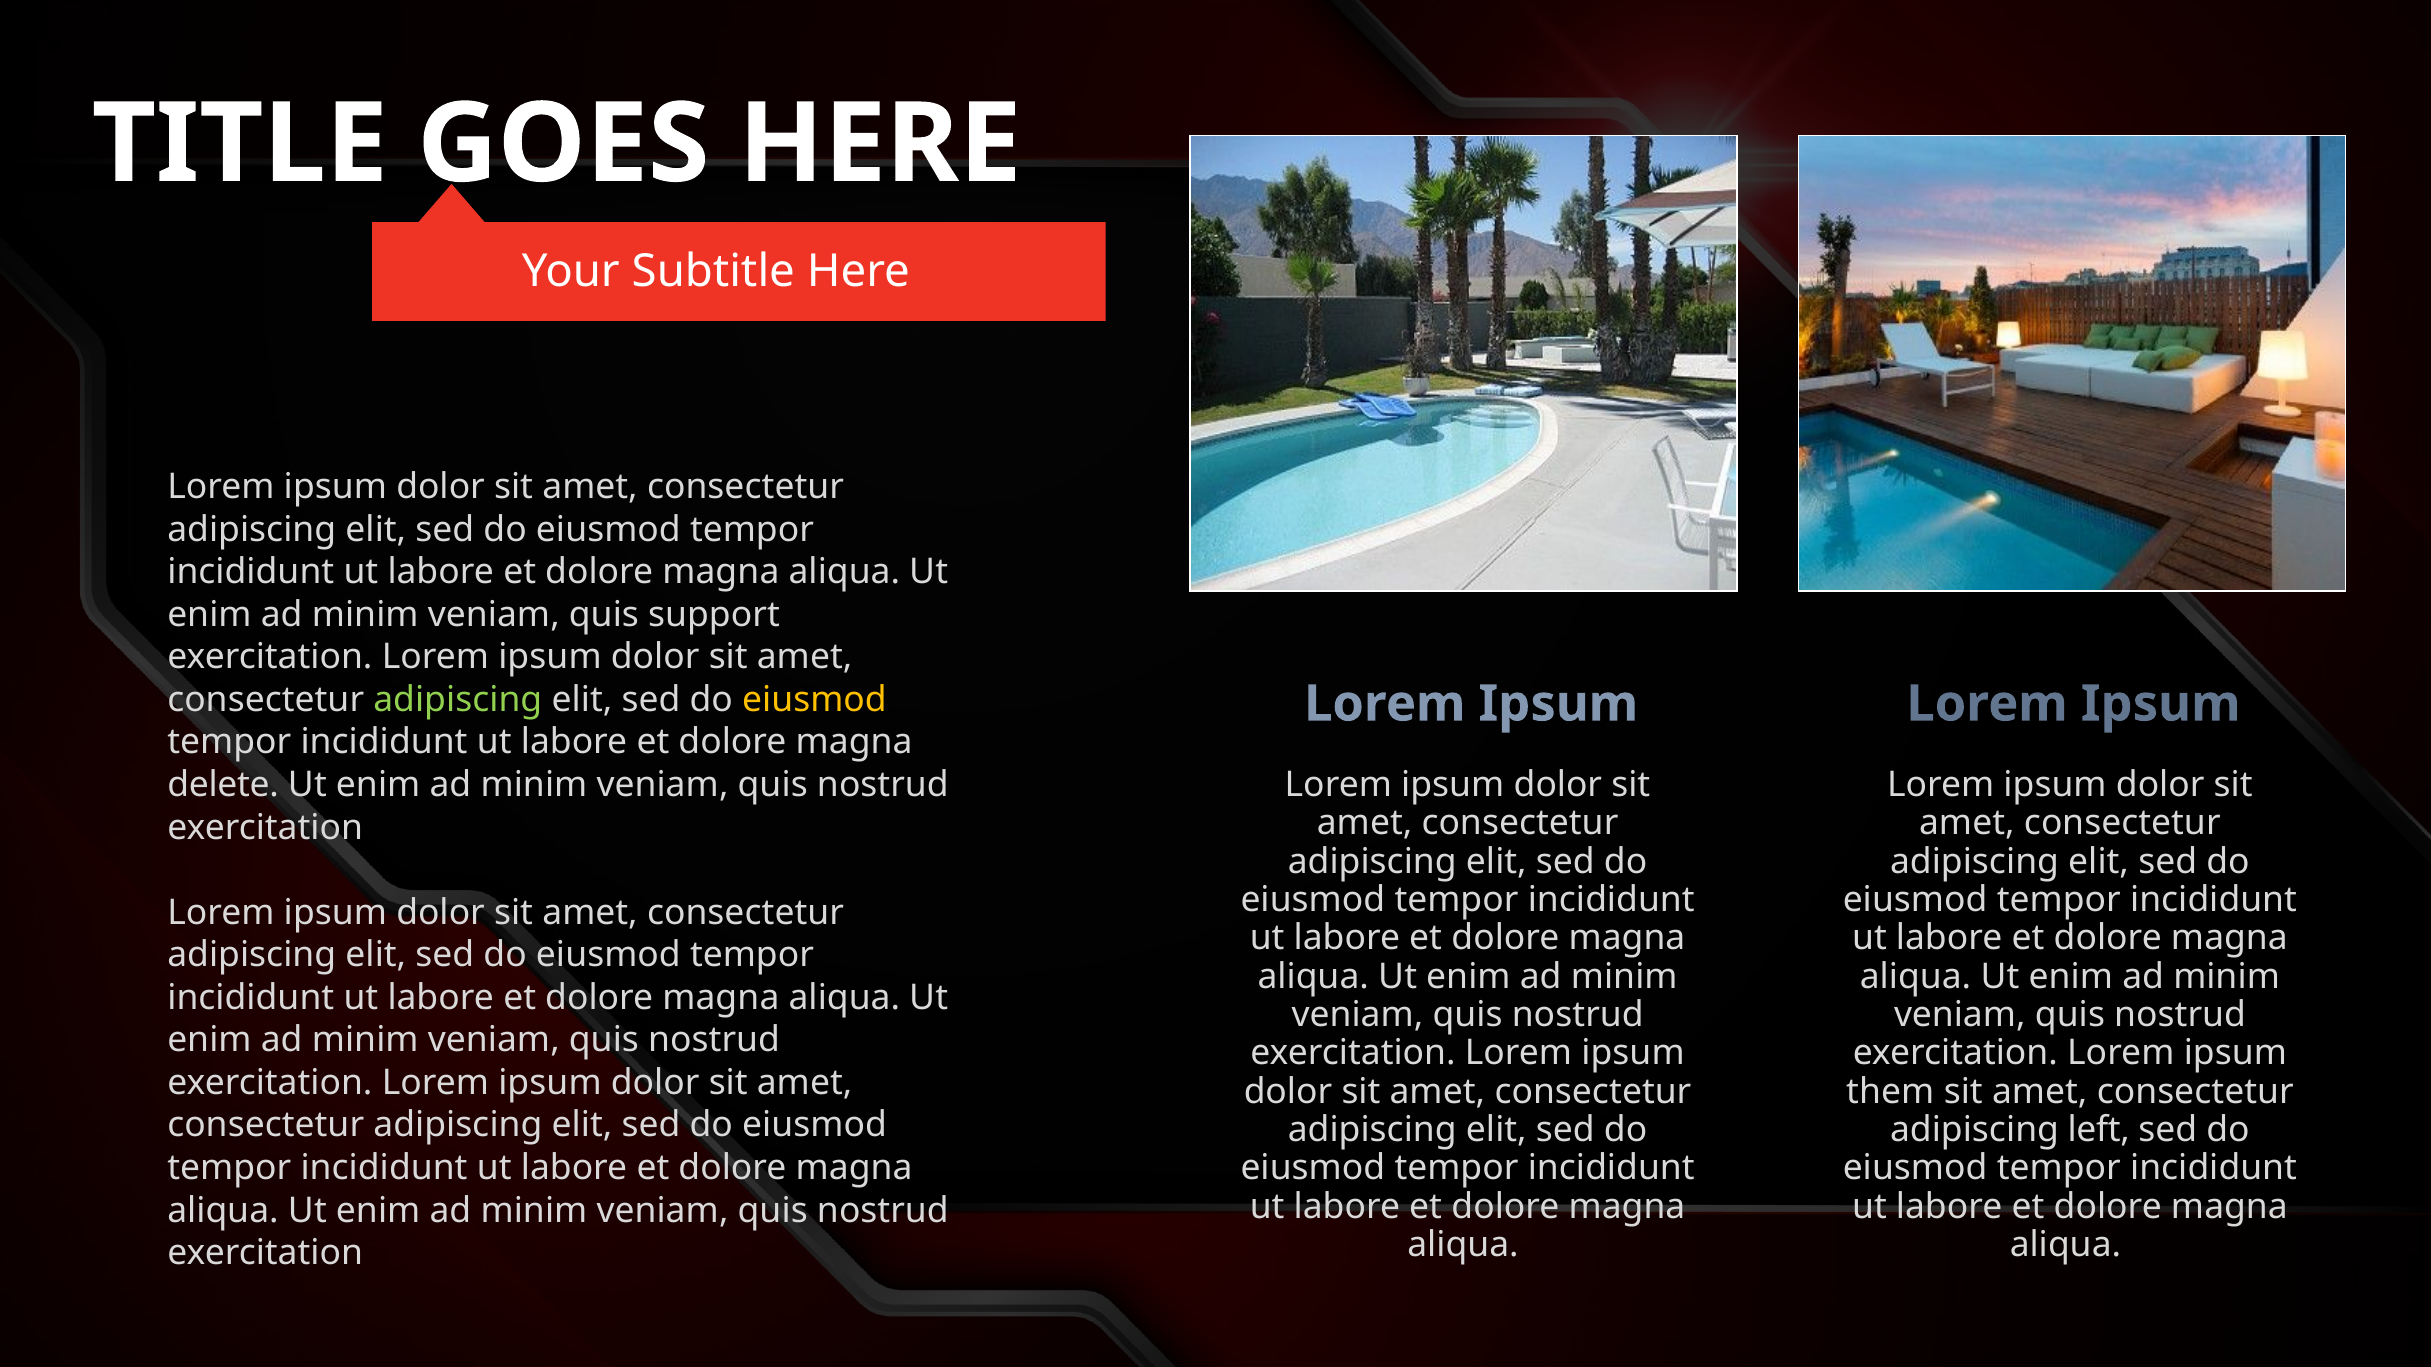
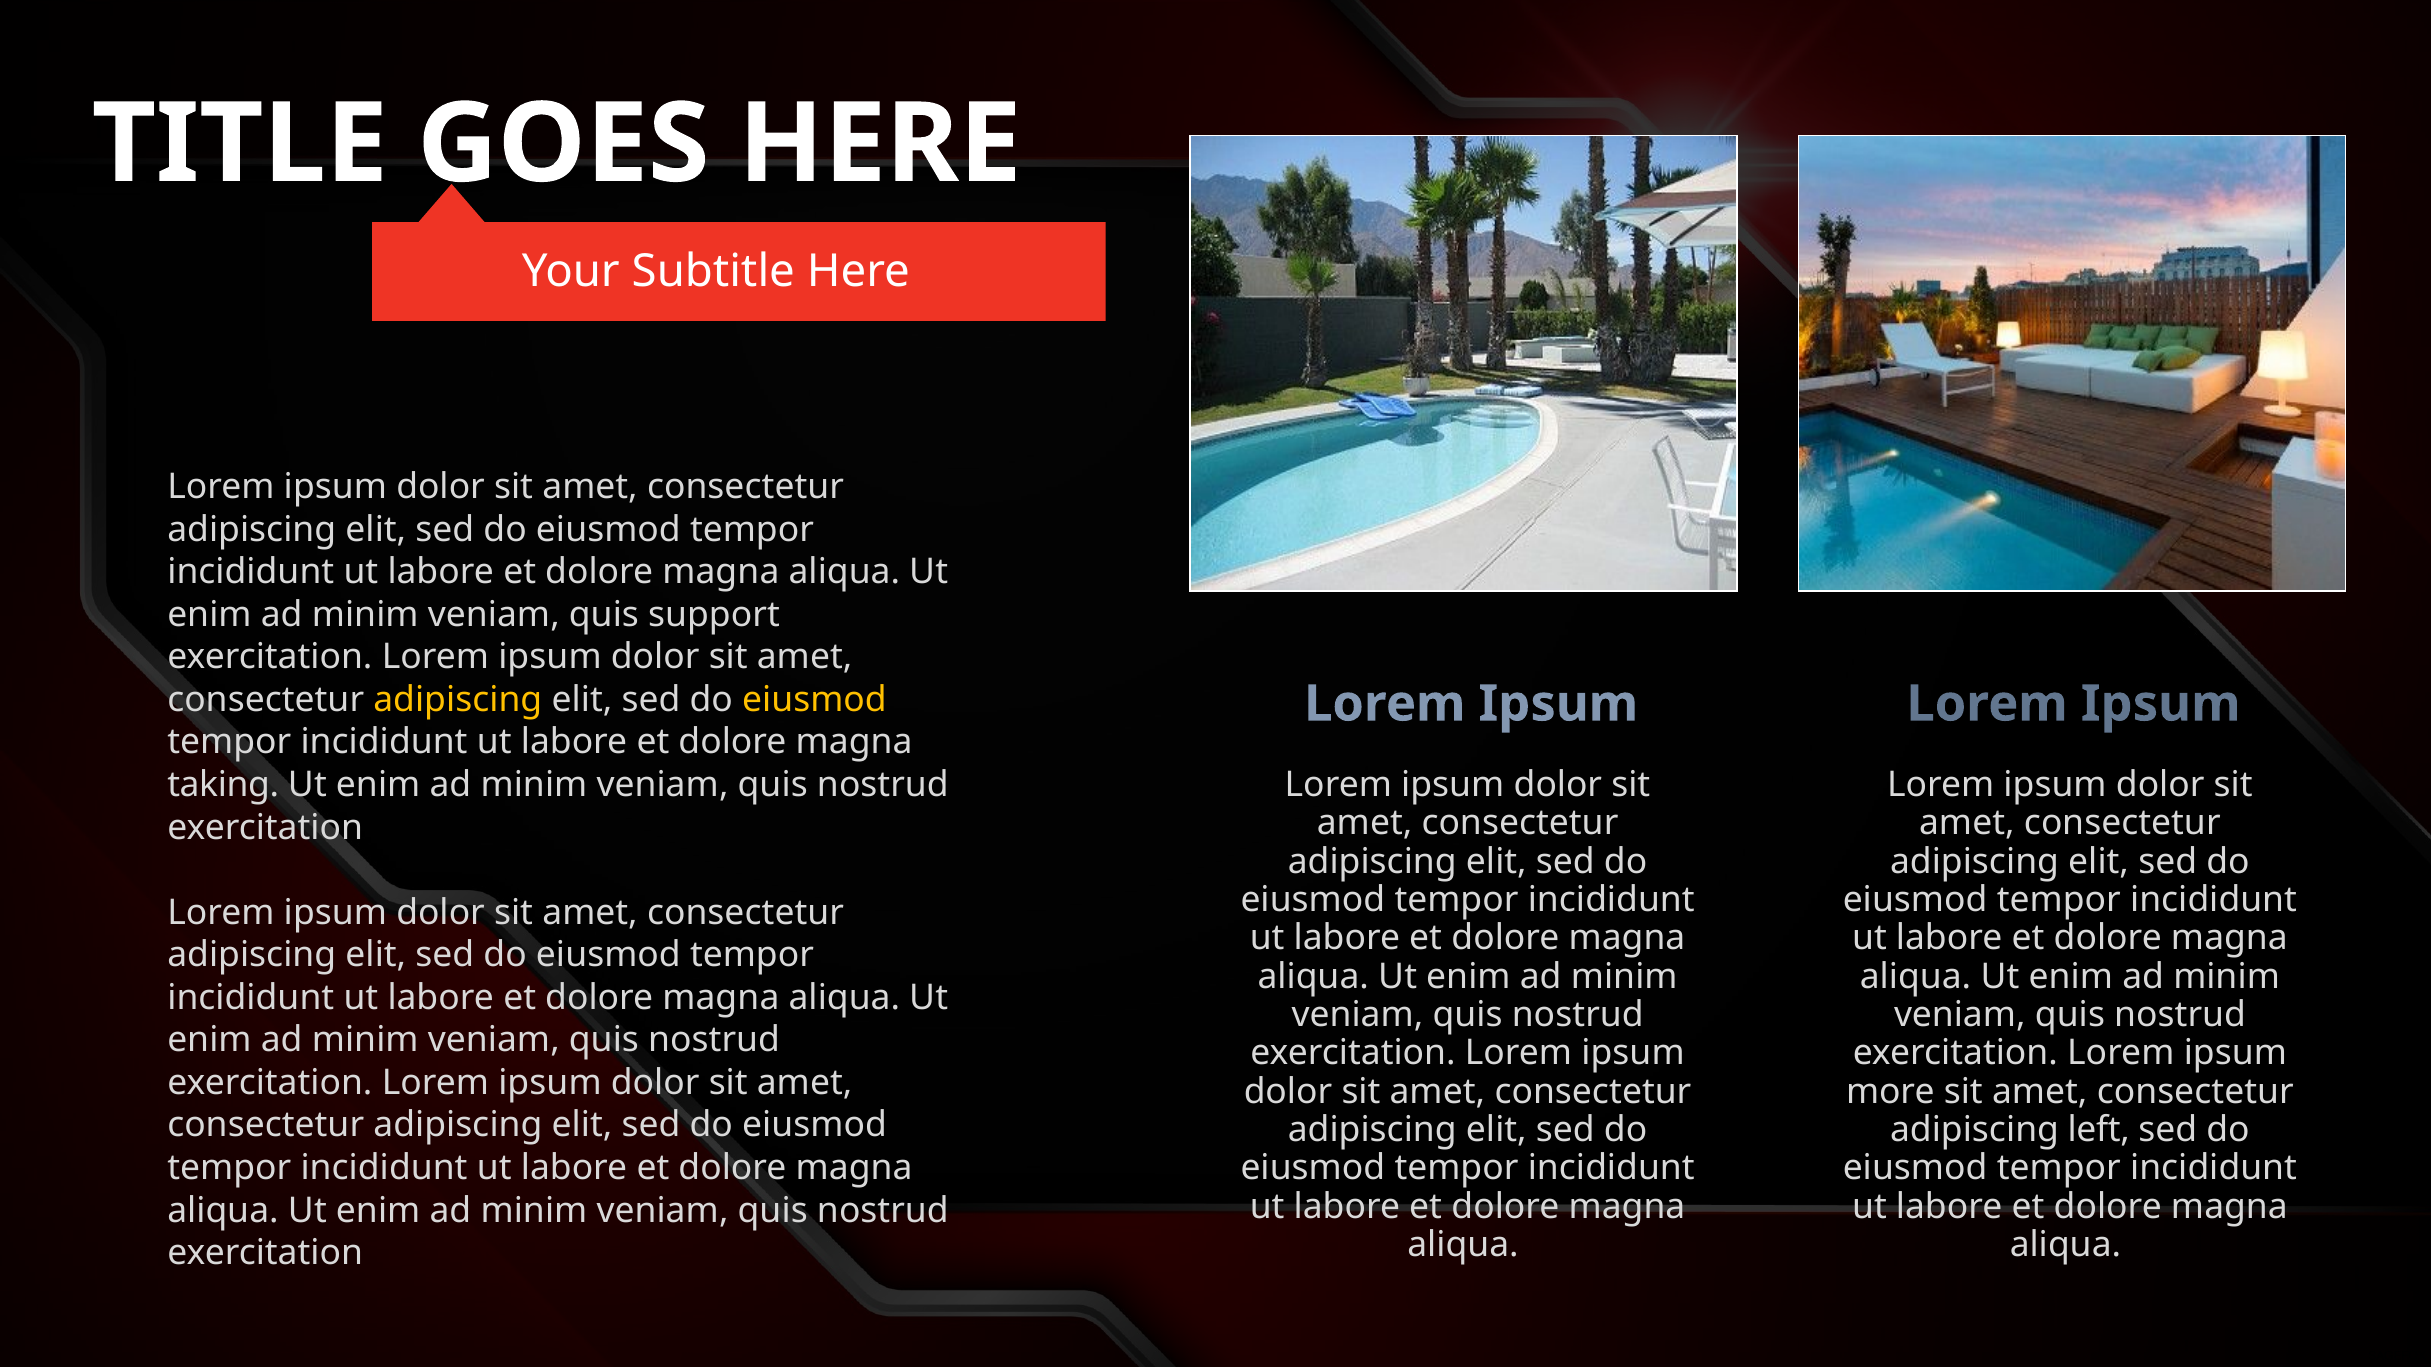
adipiscing at (458, 700) colour: light green -> yellow
delete: delete -> taking
them: them -> more
